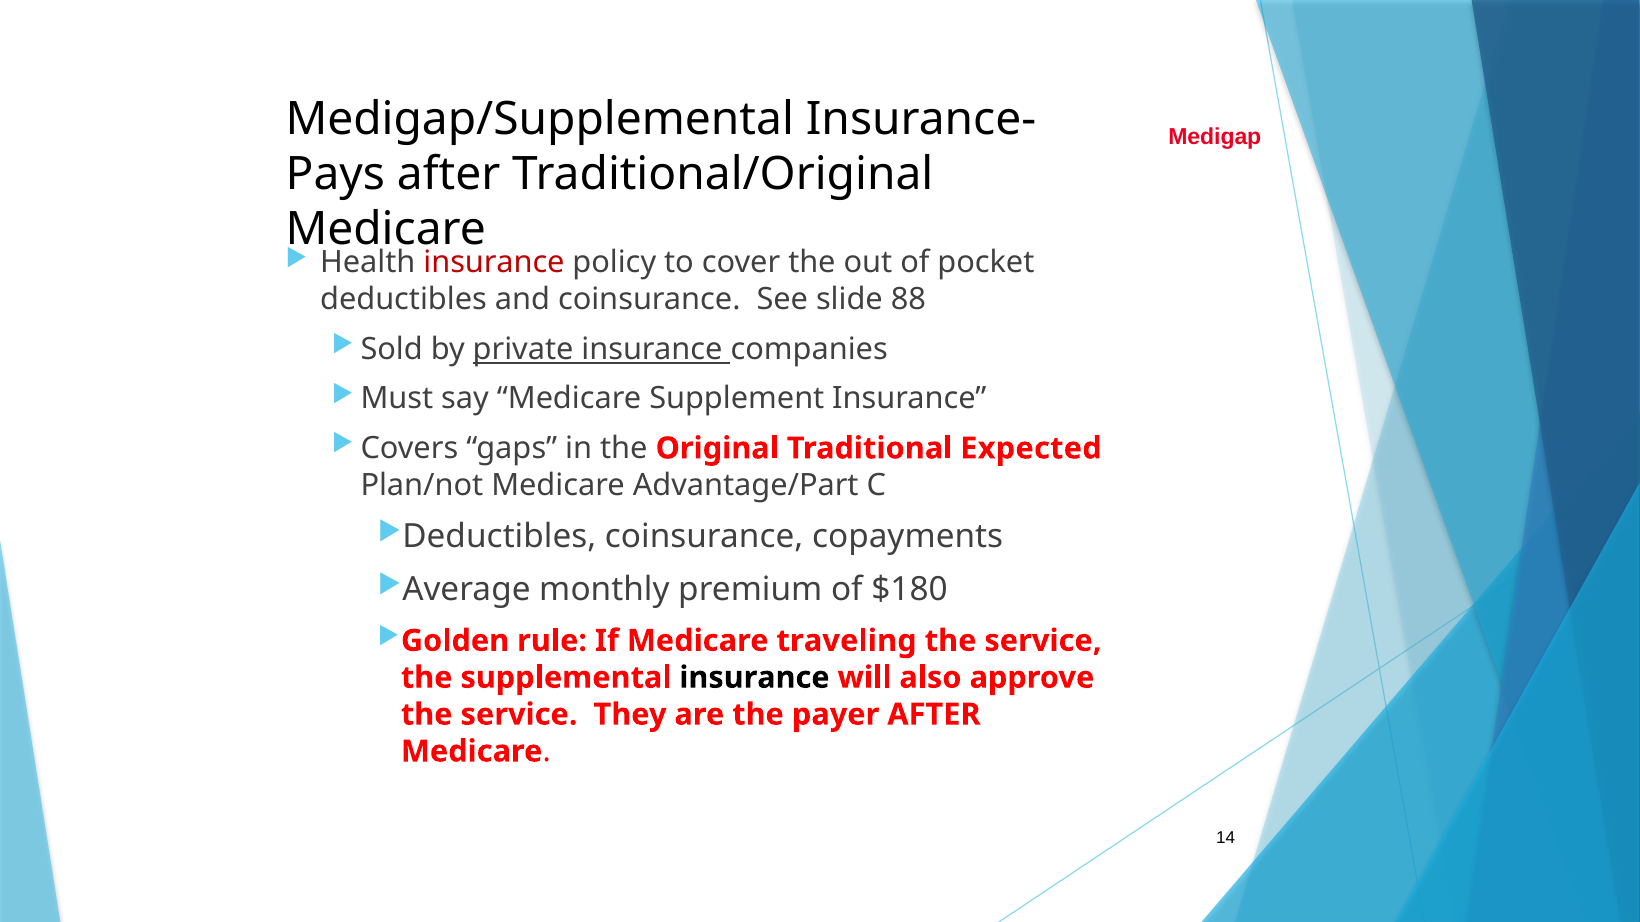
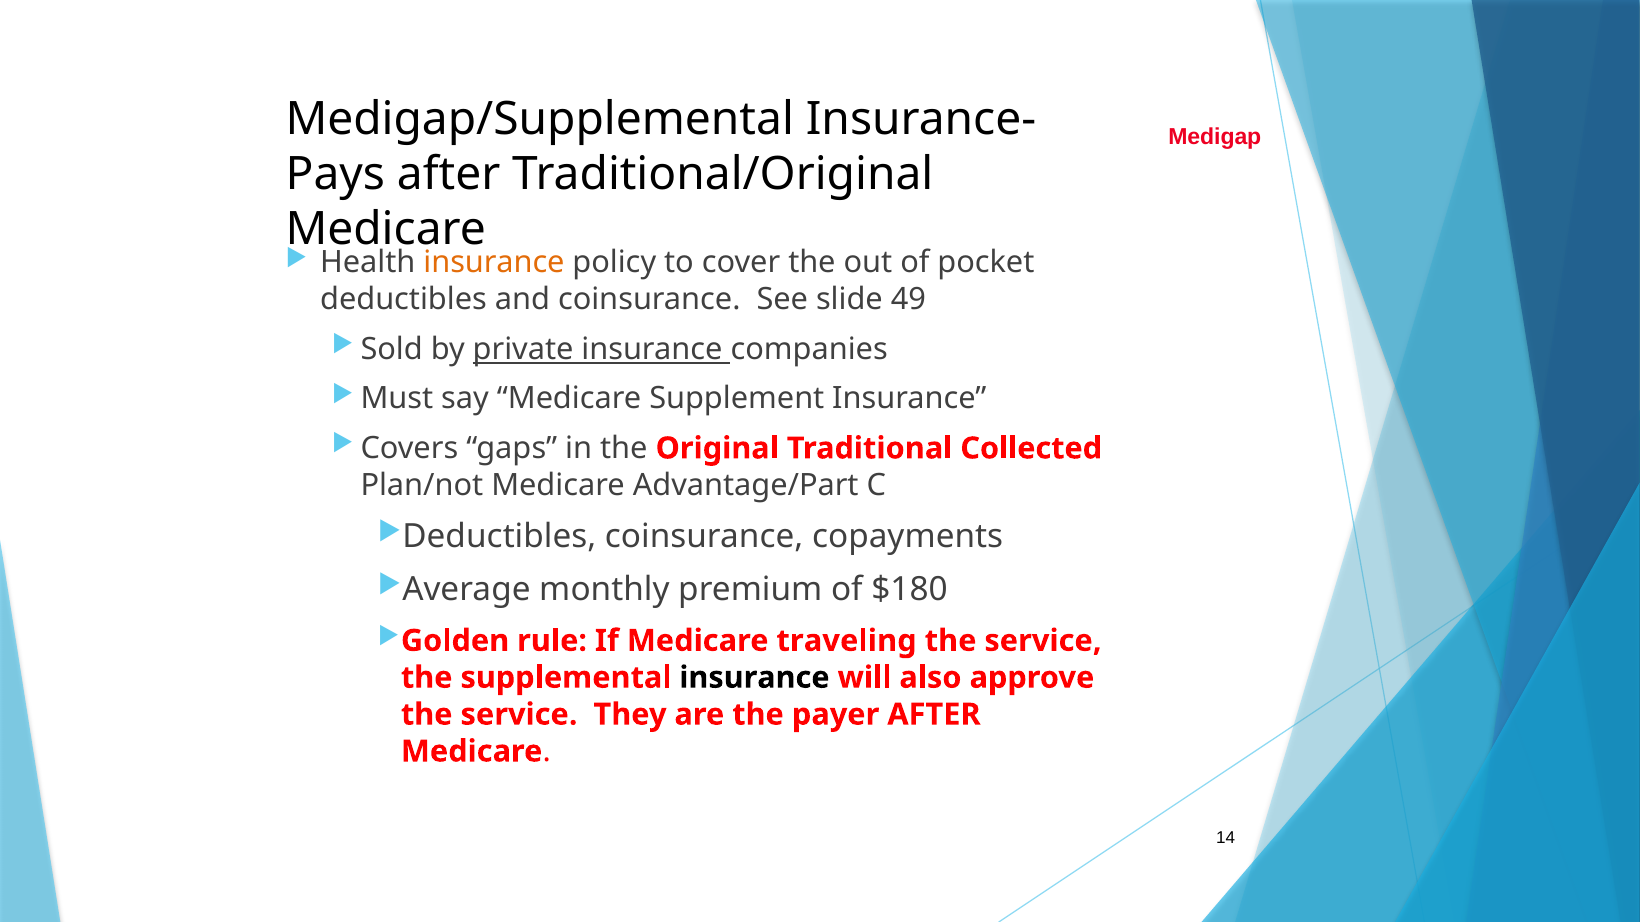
insurance at (494, 262) colour: red -> orange
88: 88 -> 49
Expected: Expected -> Collected
